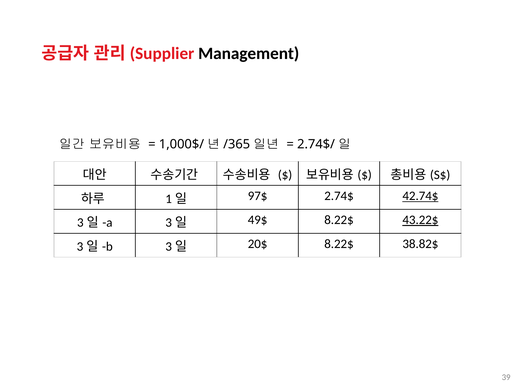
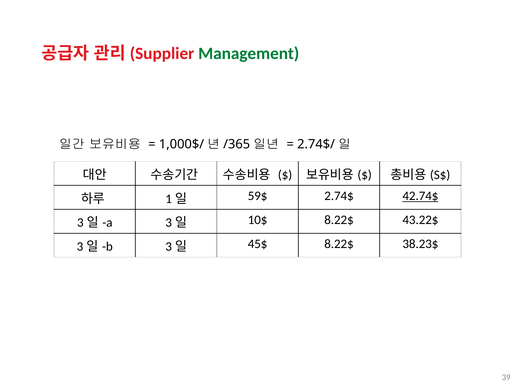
Management colour: black -> green
97$: 97$ -> 59$
49$: 49$ -> 10$
43.22$ underline: present -> none
20$: 20$ -> 45$
38.82$: 38.82$ -> 38.23$
